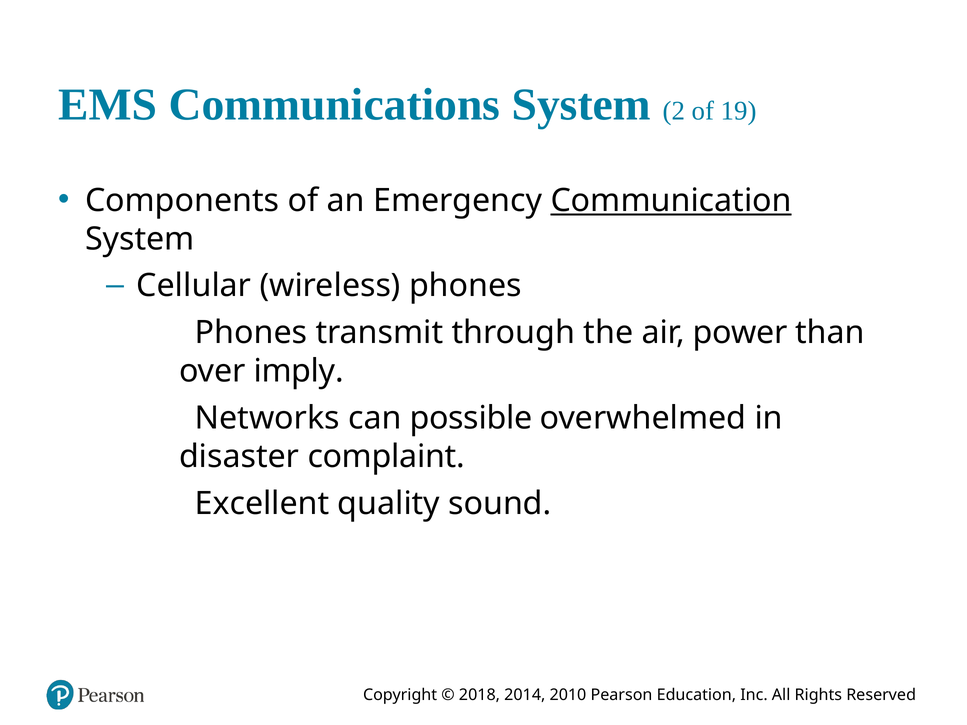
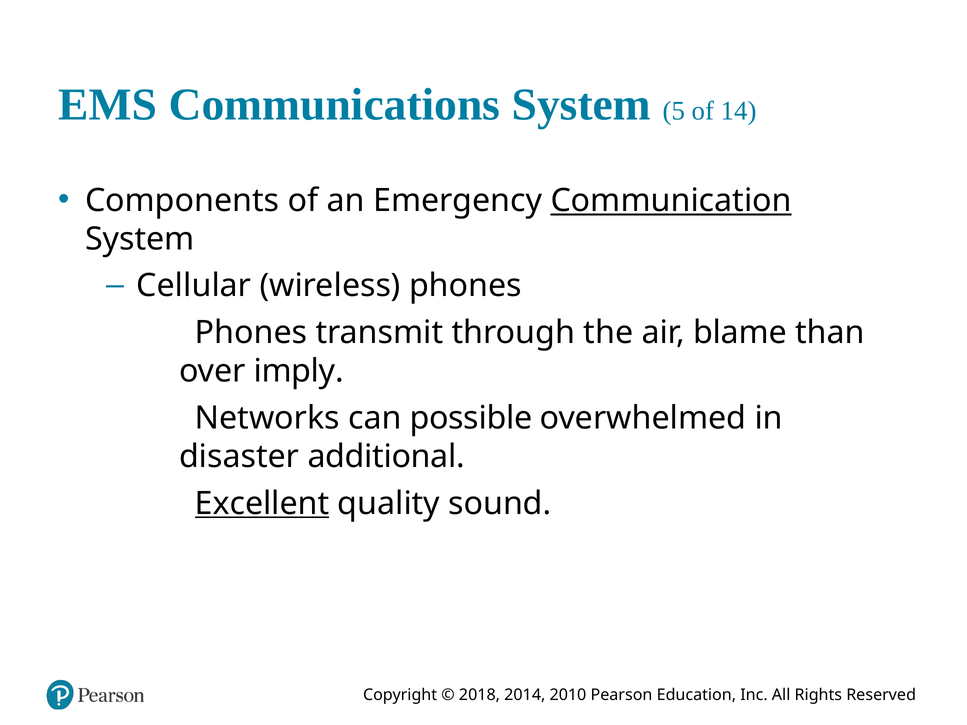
2: 2 -> 5
19: 19 -> 14
power: power -> blame
complaint: complaint -> additional
Excellent underline: none -> present
